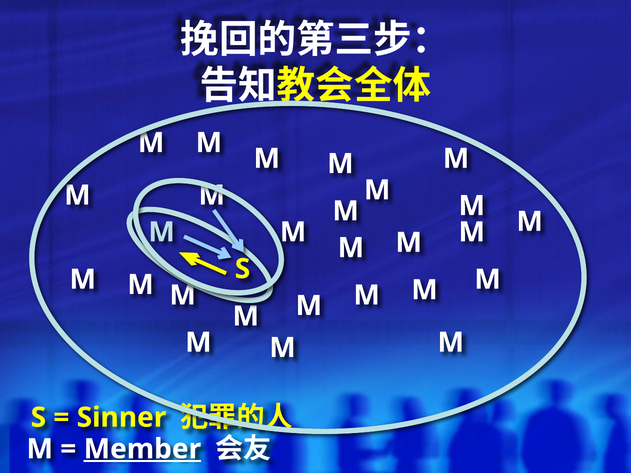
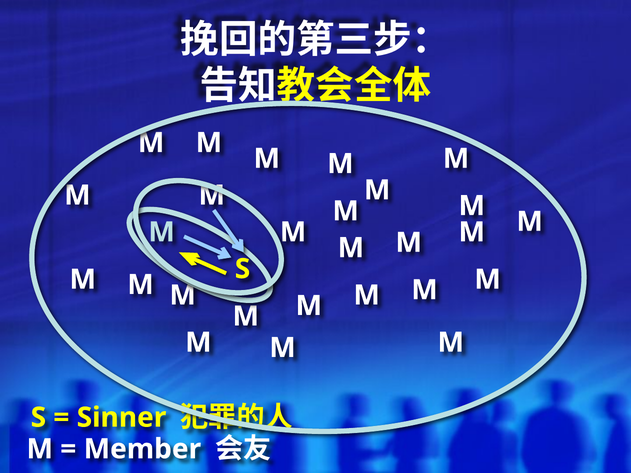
Member underline: present -> none
